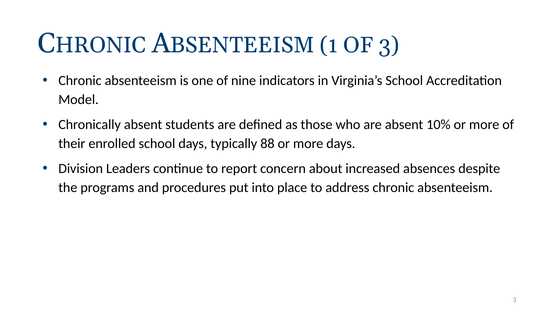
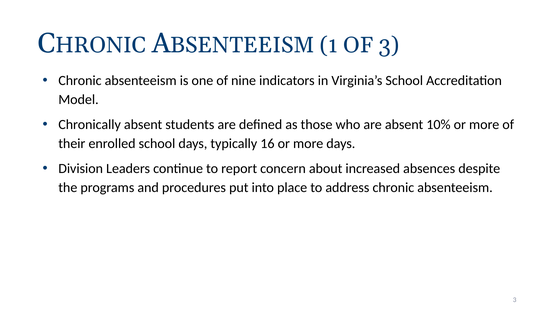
88: 88 -> 16
